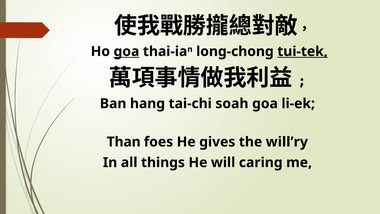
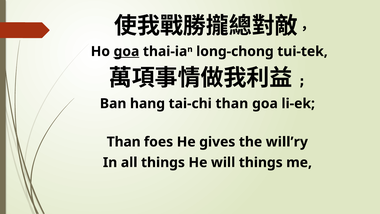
tui-tek underline: present -> none
tai-chi soah: soah -> than
will caring: caring -> things
